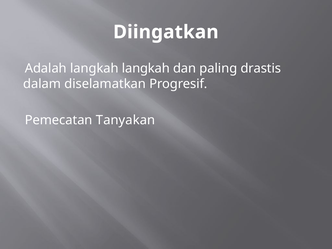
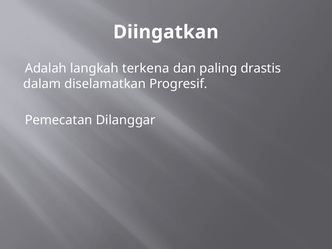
langkah langkah: langkah -> terkena
Tanyakan: Tanyakan -> Dilanggar
